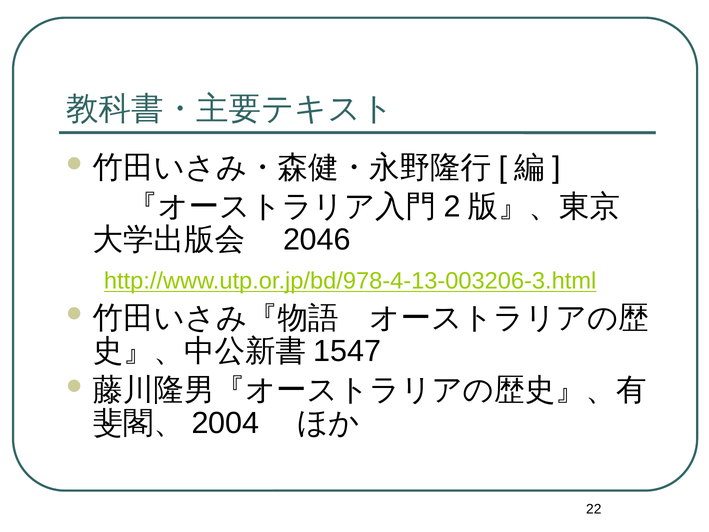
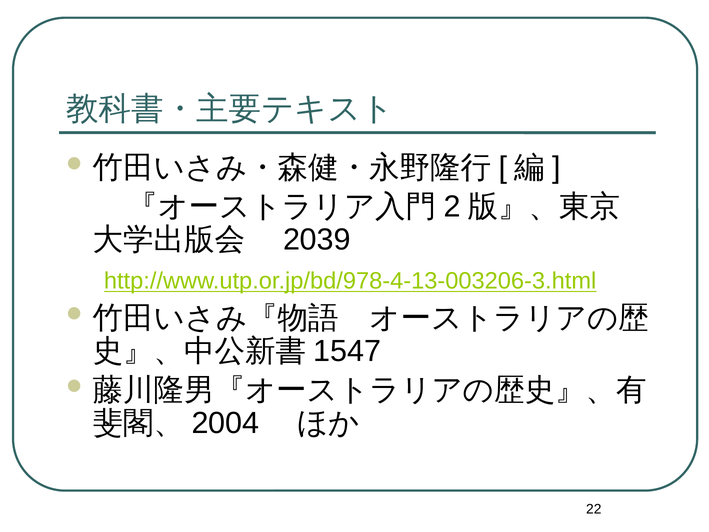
2046: 2046 -> 2039
